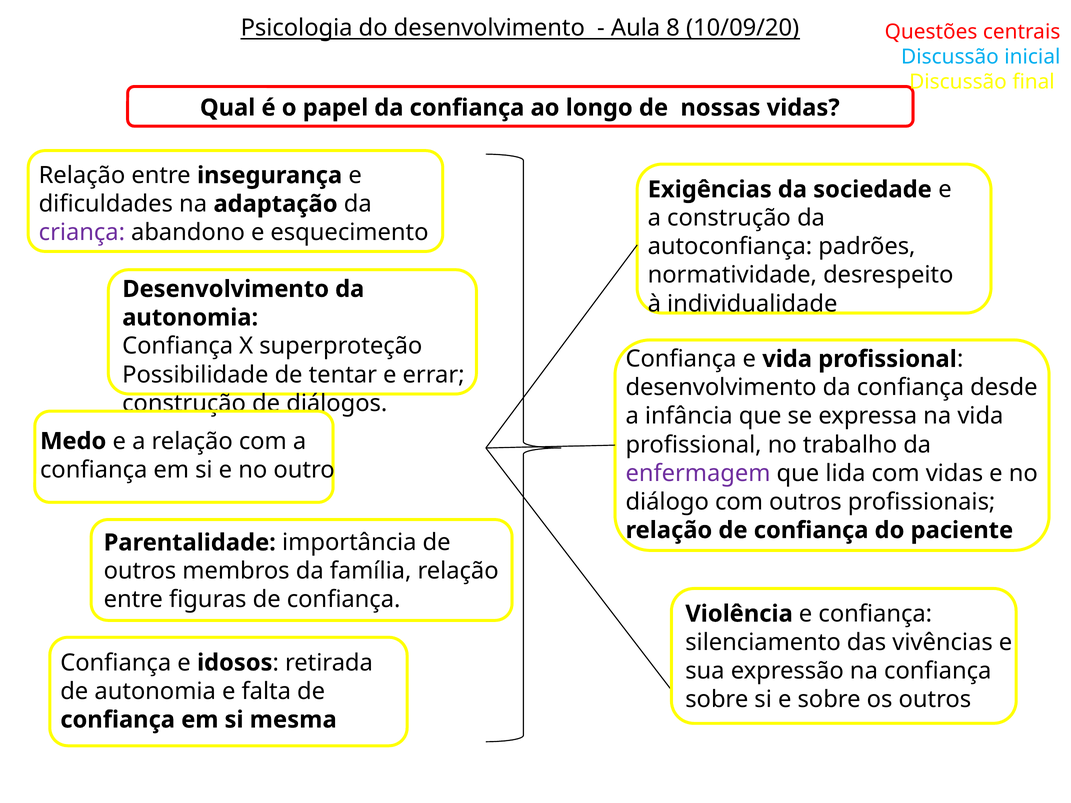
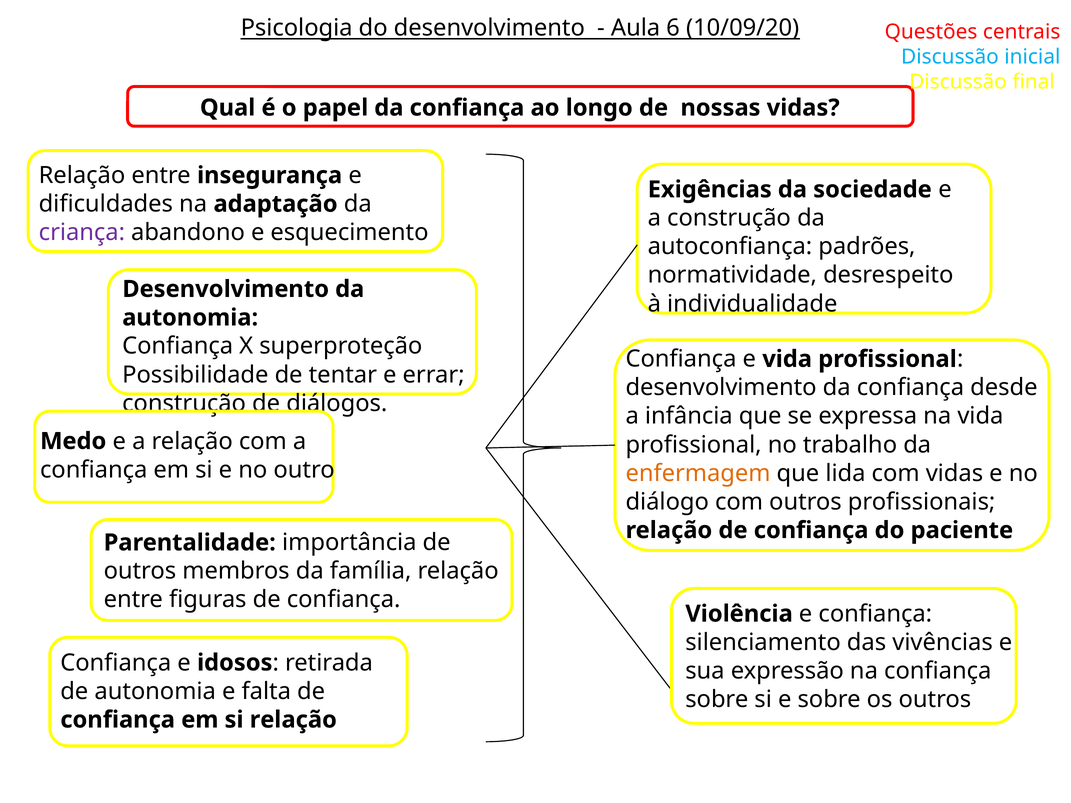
8: 8 -> 6
enfermagem colour: purple -> orange
si mesma: mesma -> relação
